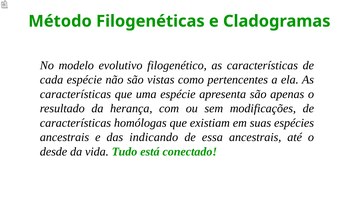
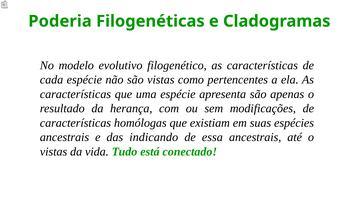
Método: Método -> Poderia
desde at (54, 152): desde -> vistas
